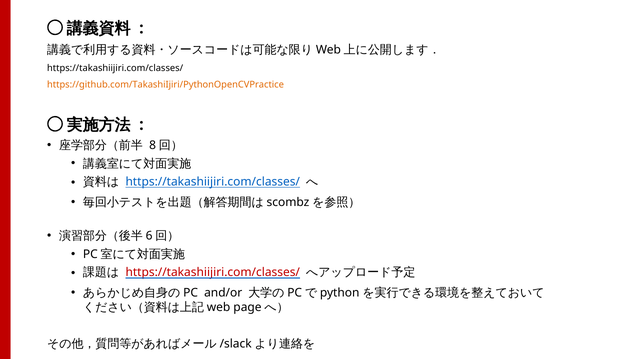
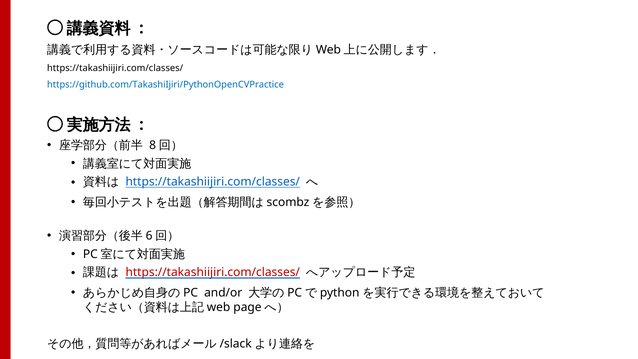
https://github.com/TakashiIjiri/PythonOpenCVPractice colour: orange -> blue
